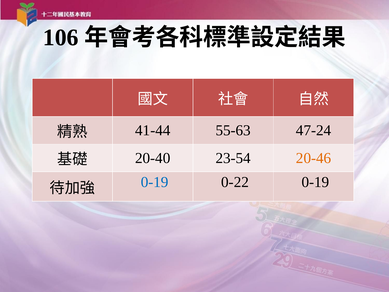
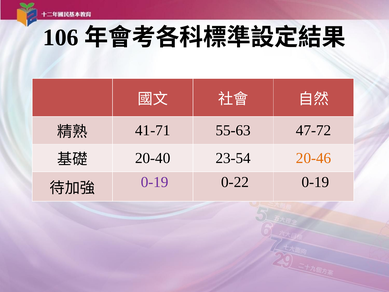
41-44: 41-44 -> 41-71
47-24: 47-24 -> 47-72
0-19 at (155, 182) colour: blue -> purple
